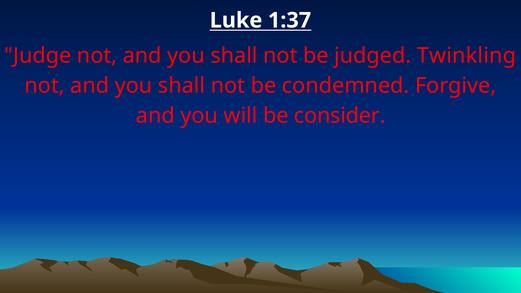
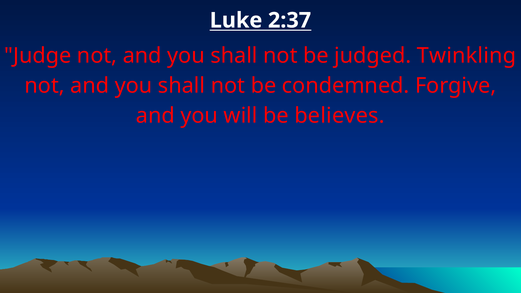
1:37: 1:37 -> 2:37
consider: consider -> believes
